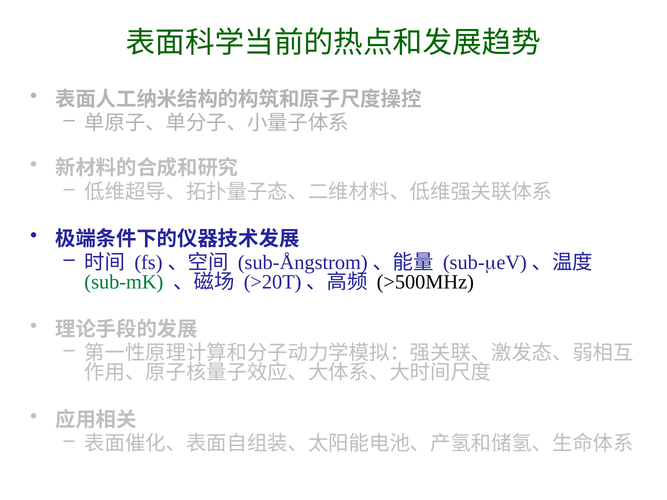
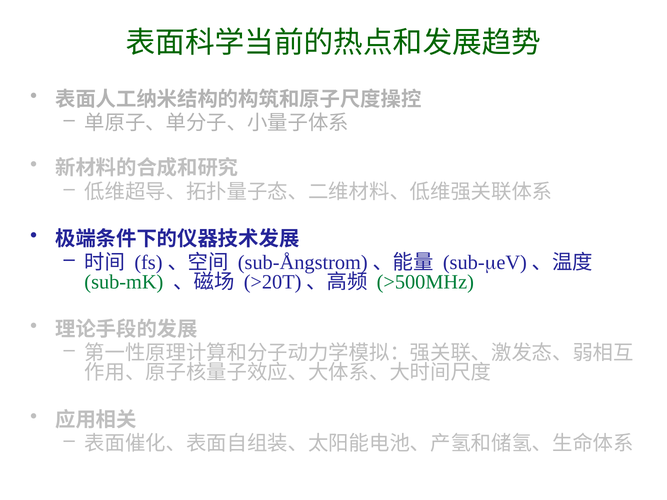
>500MHz colour: black -> green
